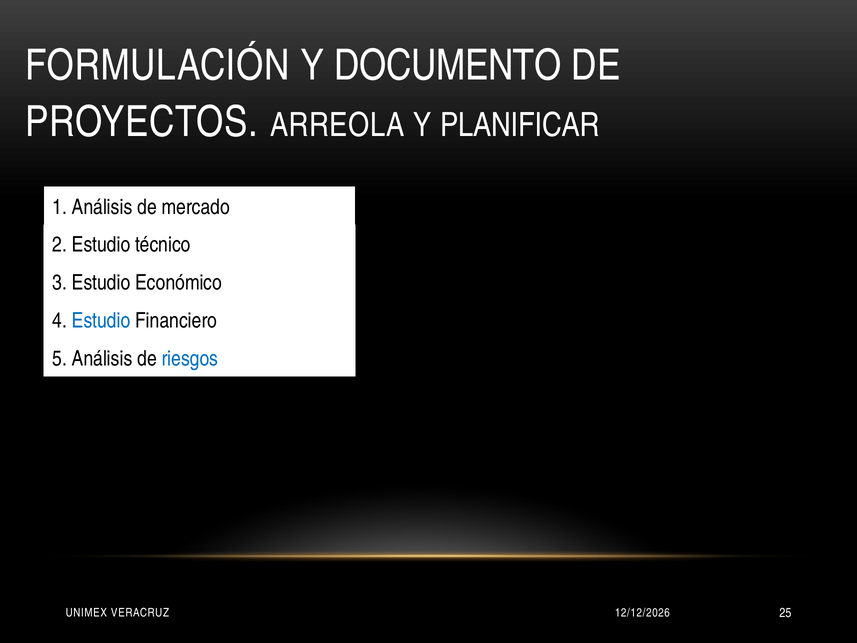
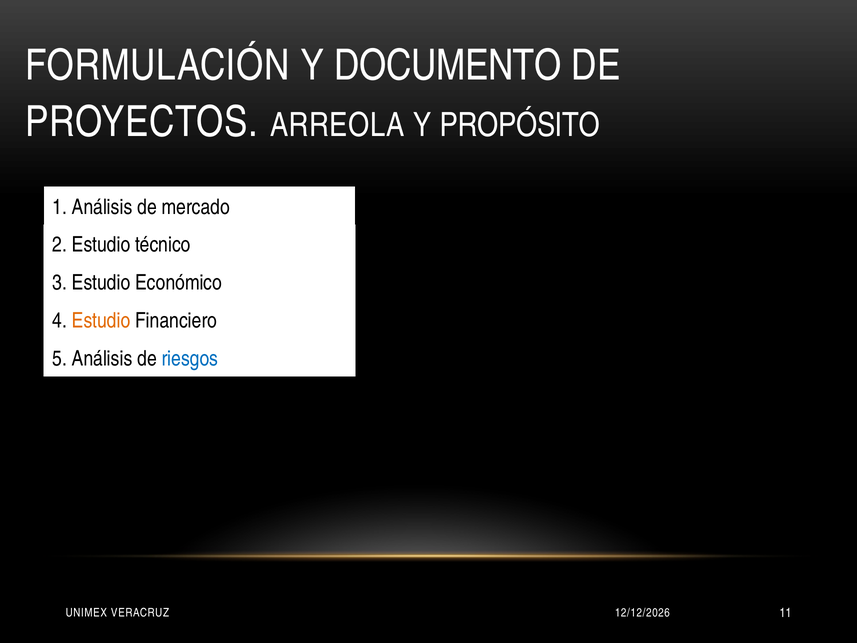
PLANIFICAR: PLANIFICAR -> PROPÓSITO
Estudio at (101, 321) colour: blue -> orange
25: 25 -> 11
